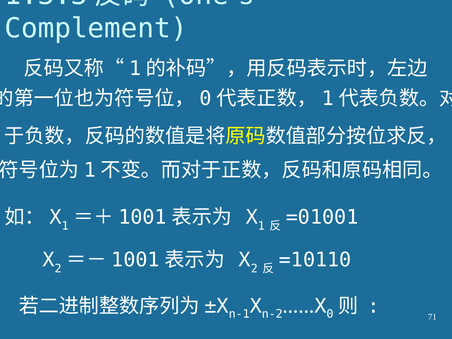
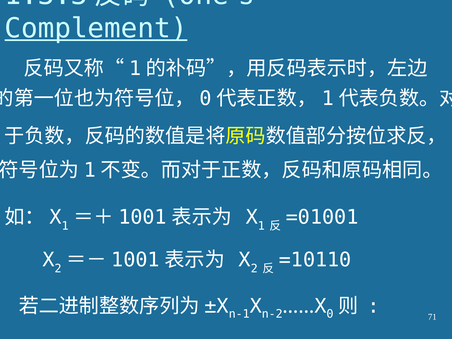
Complement underline: none -> present
